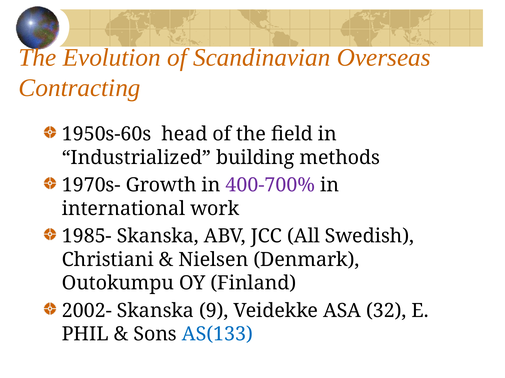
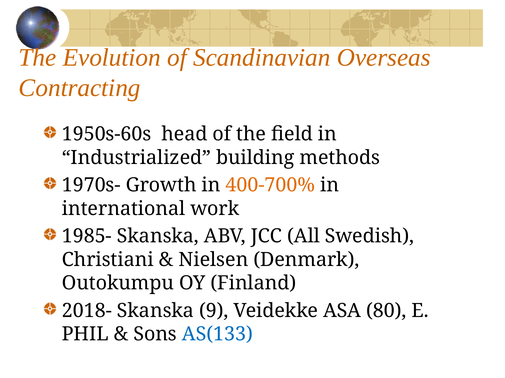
400-700% colour: purple -> orange
2002-: 2002- -> 2018-
32: 32 -> 80
